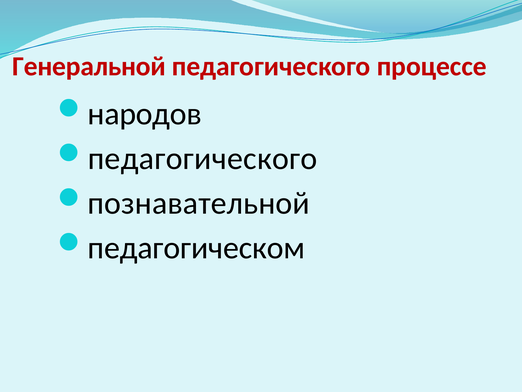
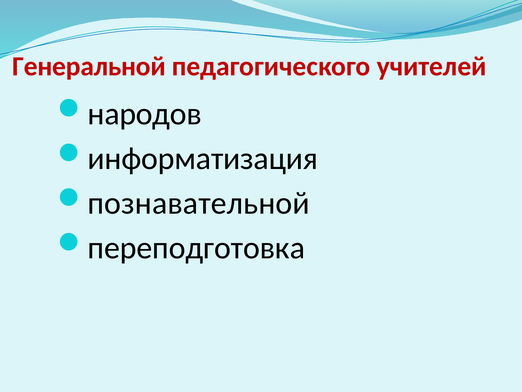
процессе: процессе -> учителей
педагогического at (203, 158): педагогического -> информатизация
педагогическом: педагогическом -> переподготовка
